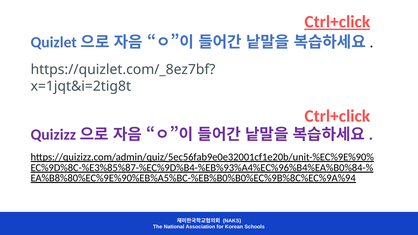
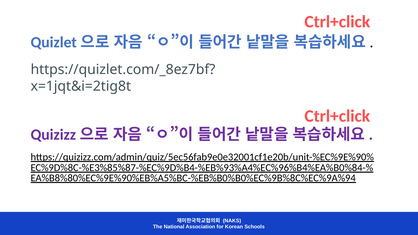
Ctrl+click at (337, 22) underline: present -> none
